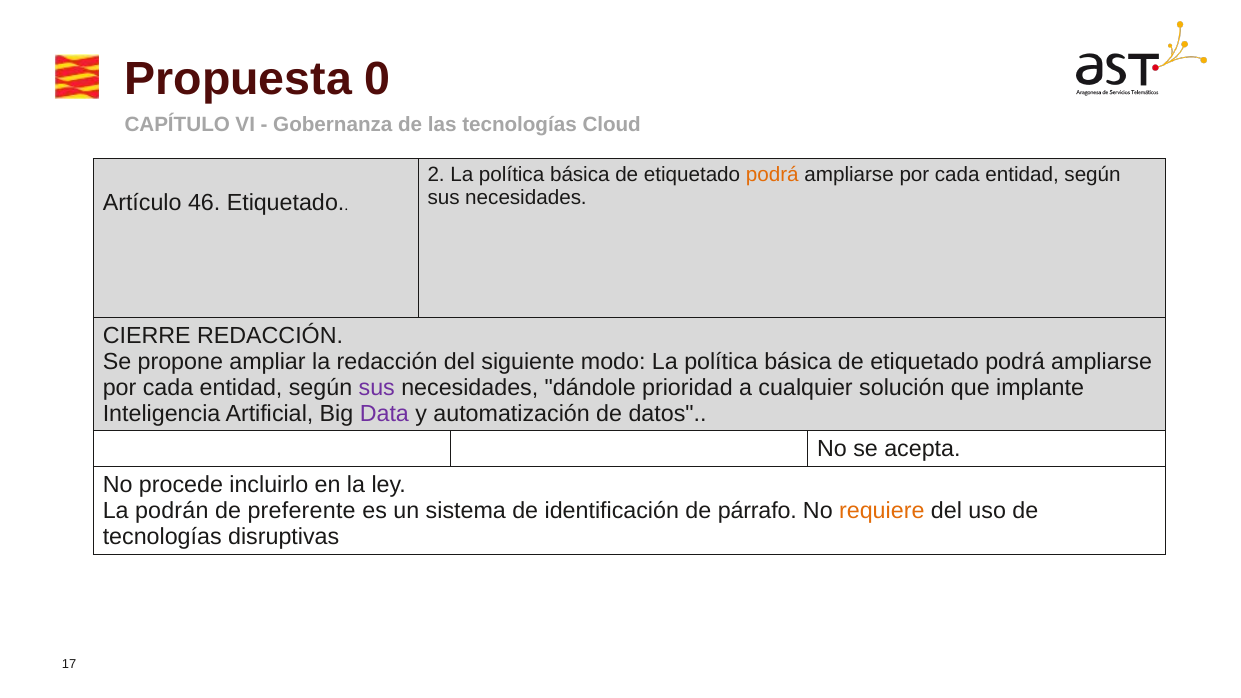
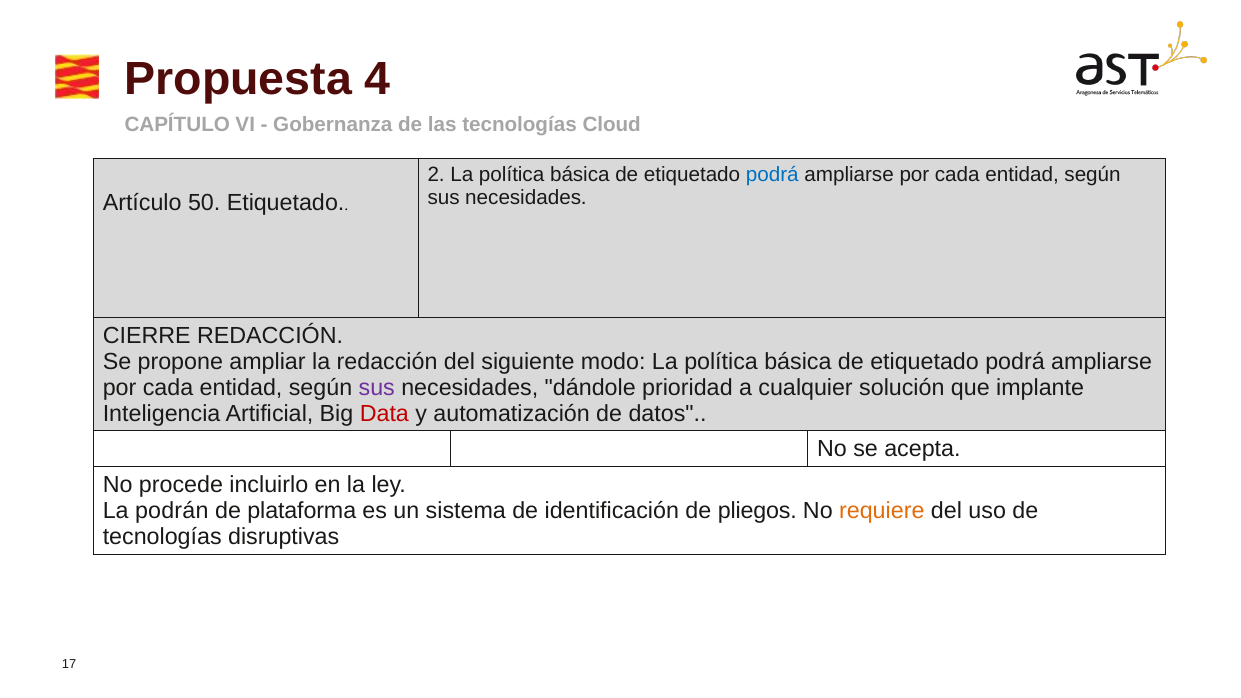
0: 0 -> 4
podrá at (772, 175) colour: orange -> blue
46: 46 -> 50
Data colour: purple -> red
preferente: preferente -> plataforma
párrafo: párrafo -> pliegos
